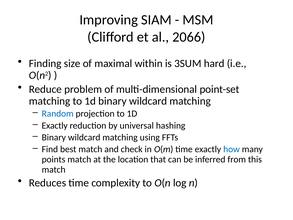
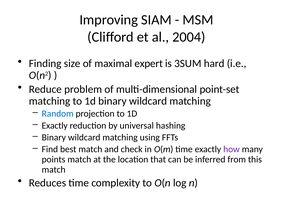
2066: 2066 -> 2004
within: within -> expert
how colour: blue -> purple
